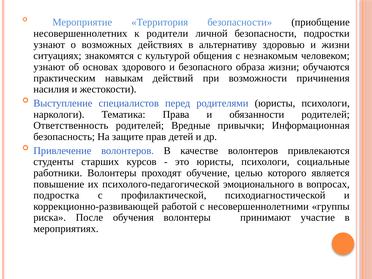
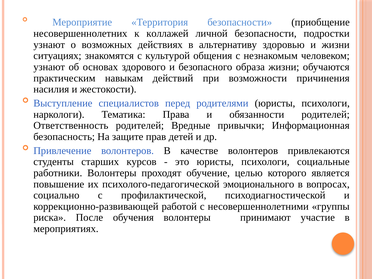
родители: родители -> коллажей
подростка: подростка -> социально
